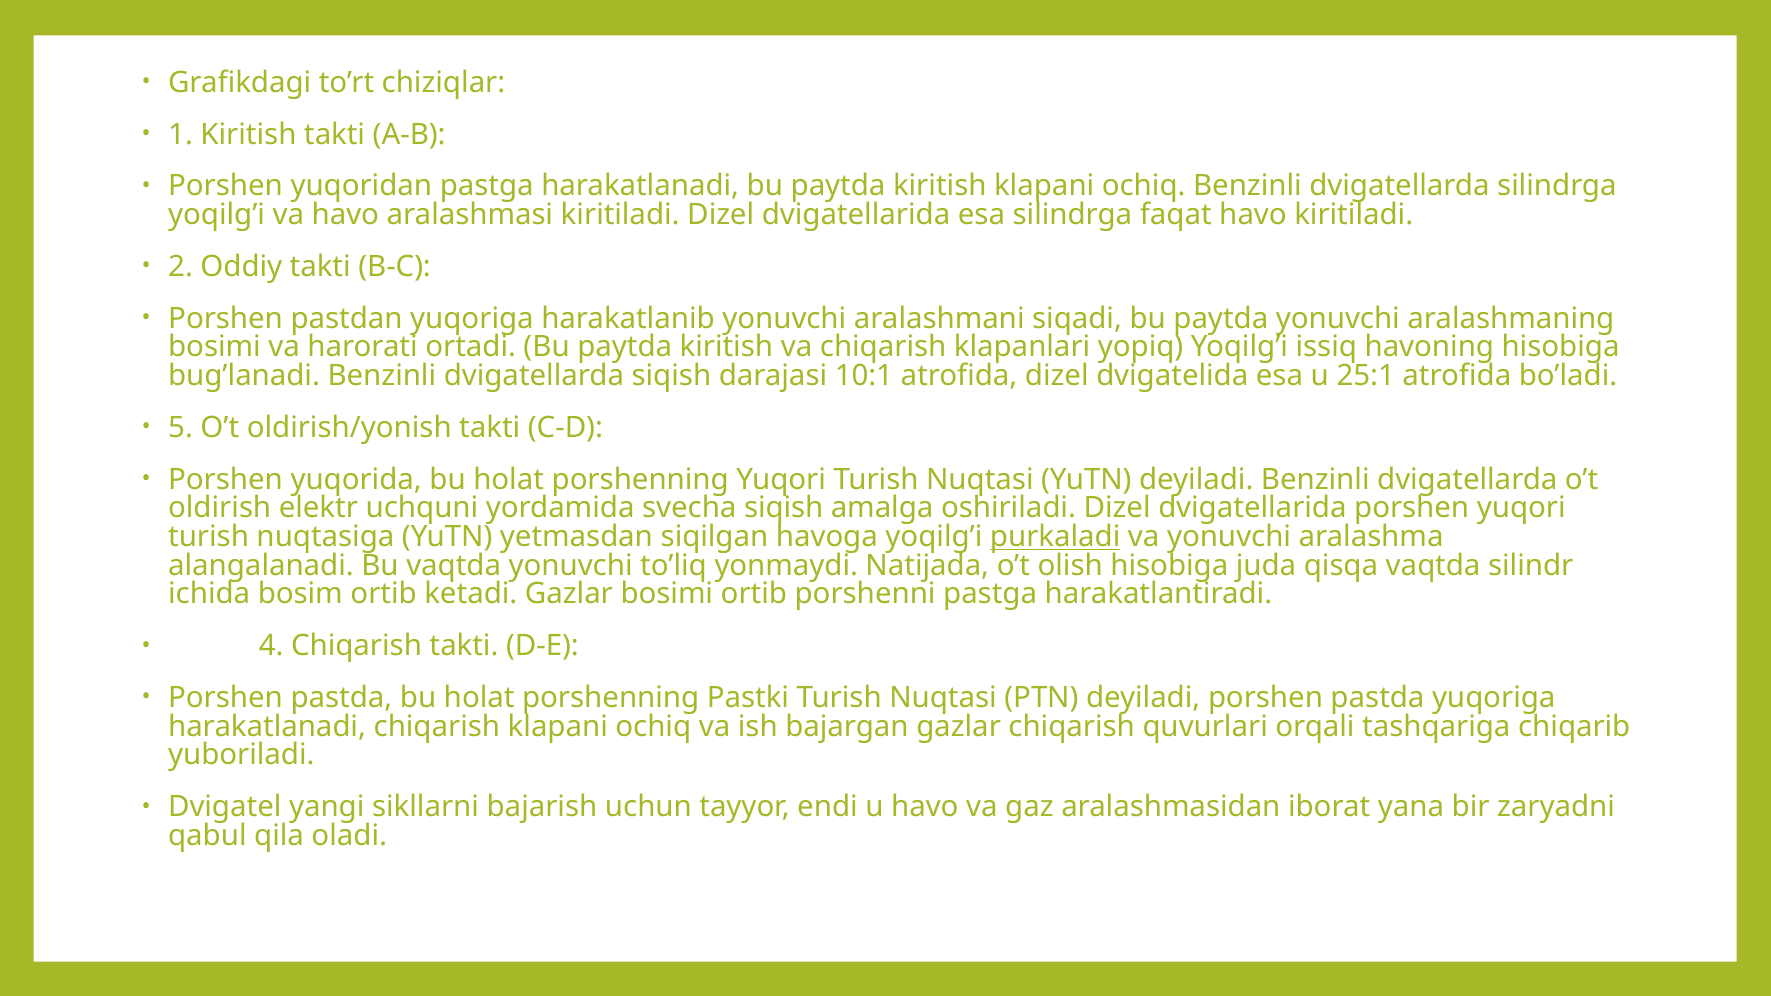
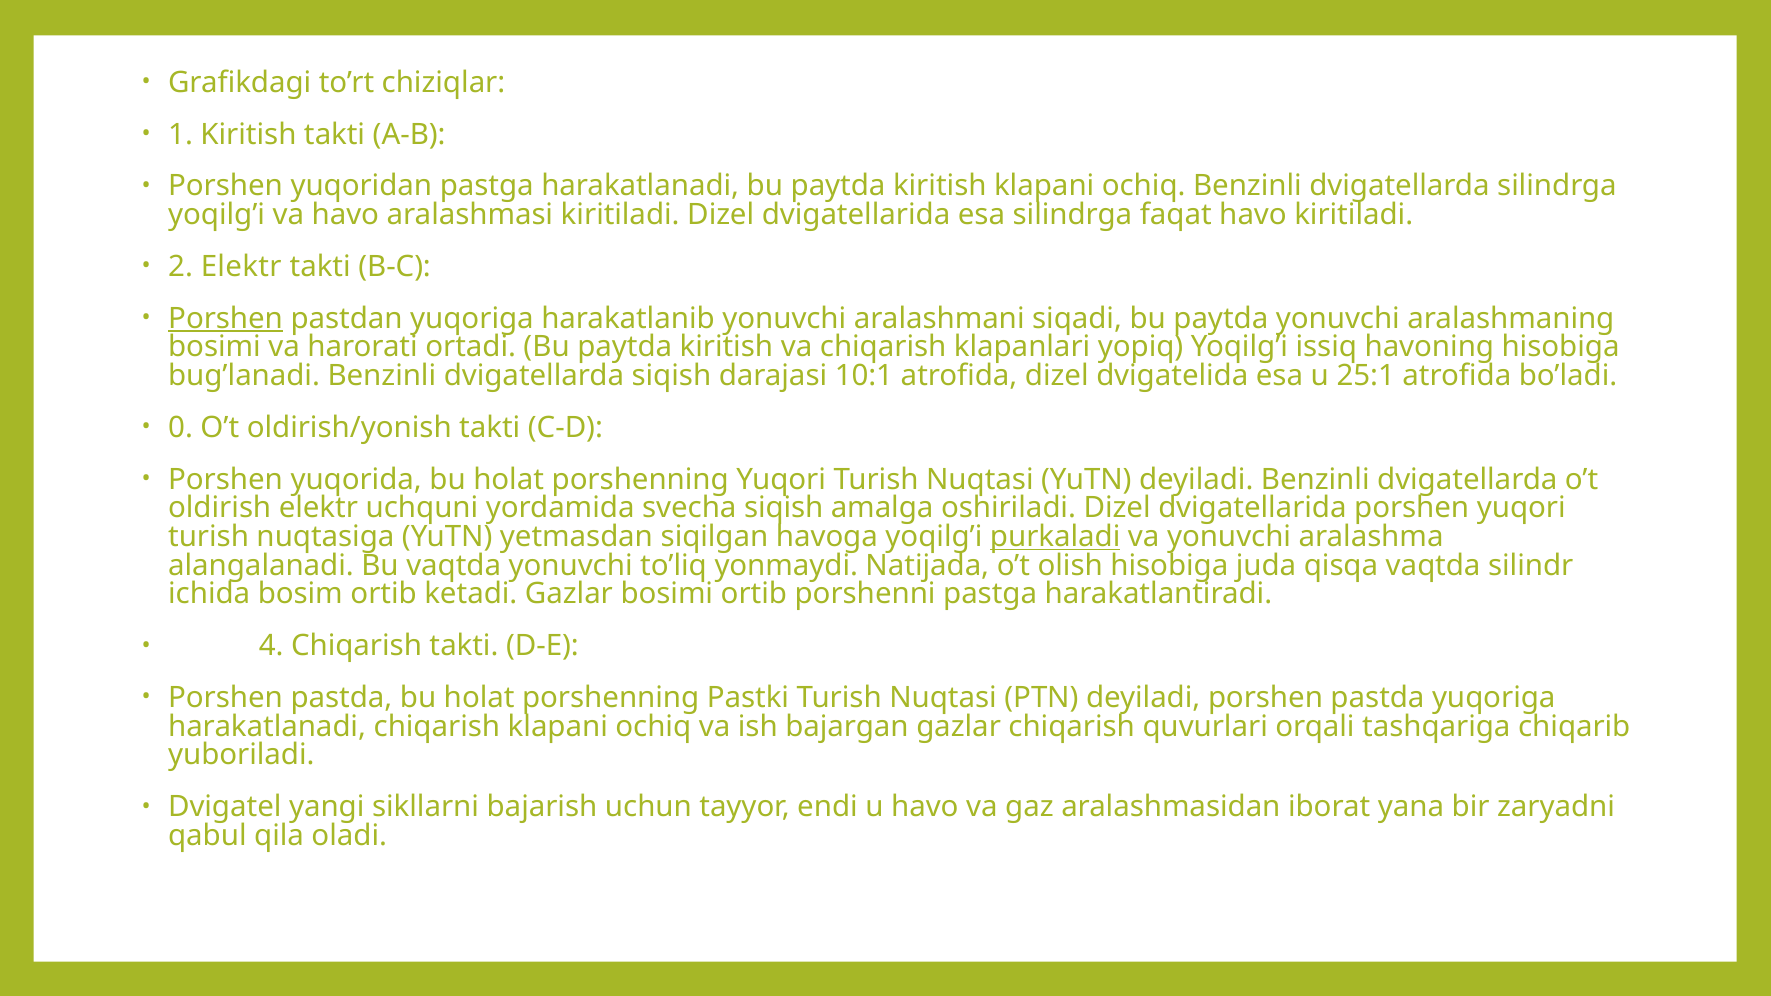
2 Oddiy: Oddiy -> Elektr
Porshen at (226, 319) underline: none -> present
5: 5 -> 0
